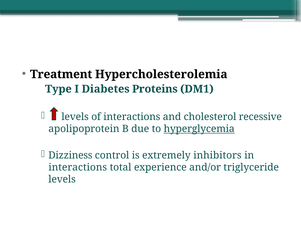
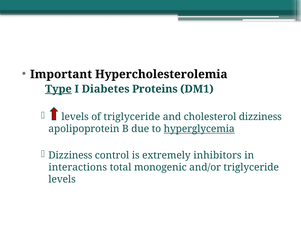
Treatment: Treatment -> Important
Type underline: none -> present
of interactions: interactions -> triglyceride
cholesterol recessive: recessive -> dizziness
experience: experience -> monogenic
